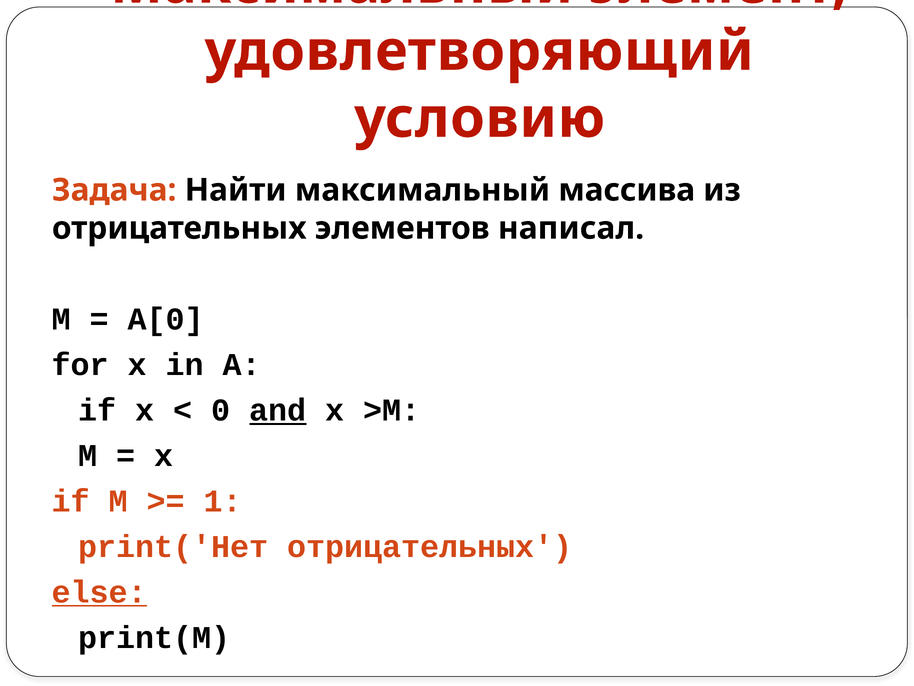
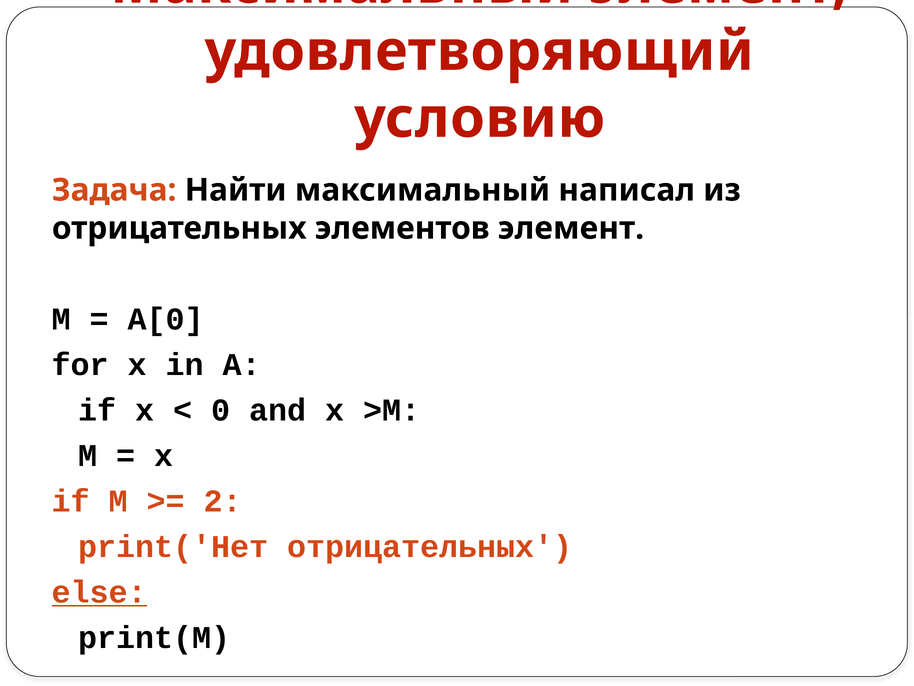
массива: массива -> написал
элементов написал: написал -> элемент
and underline: present -> none
1: 1 -> 2
